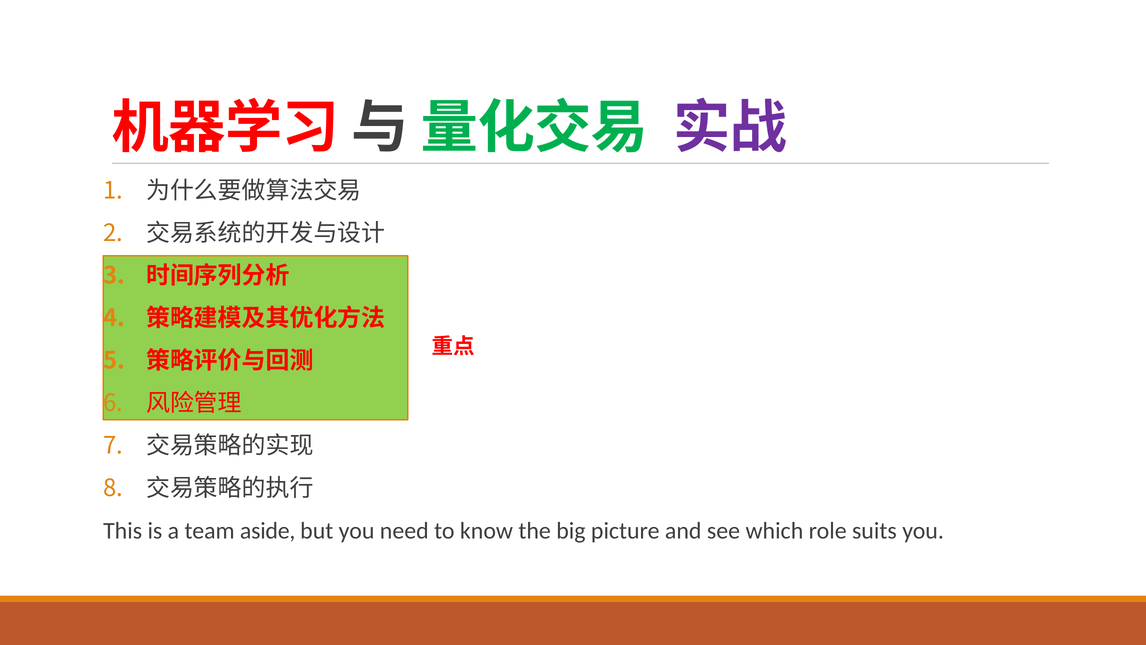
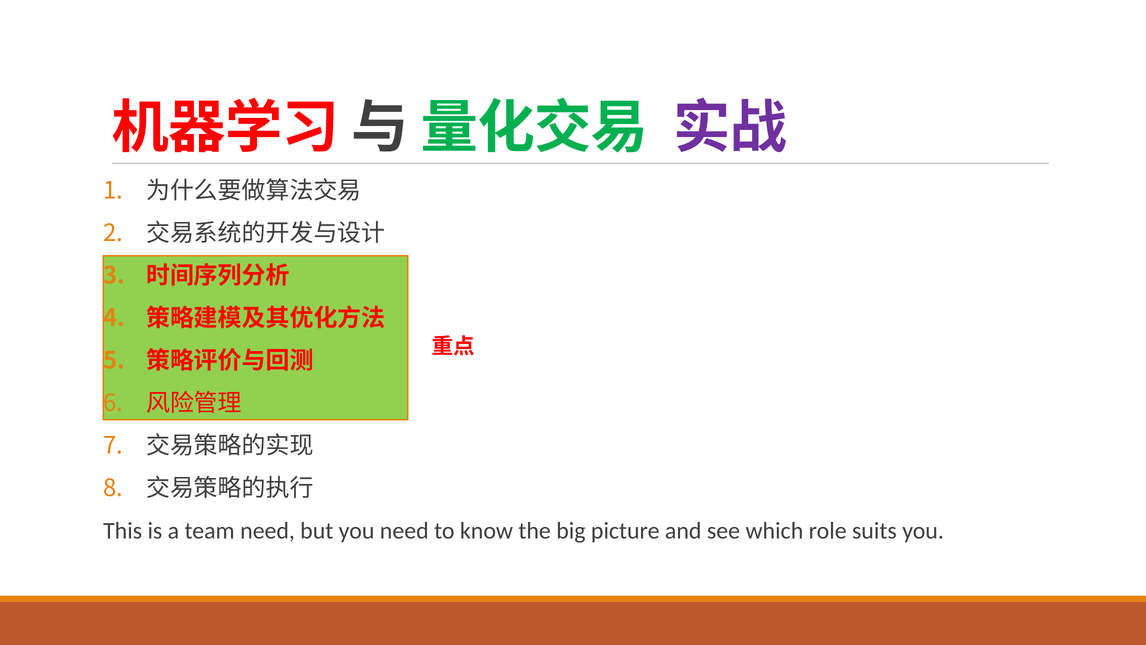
team aside: aside -> need
